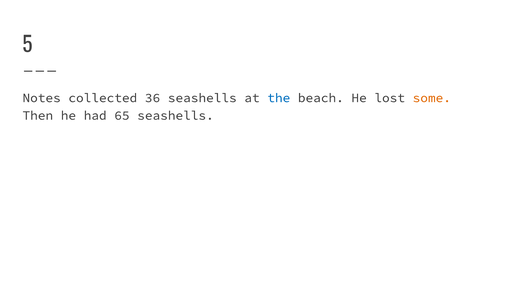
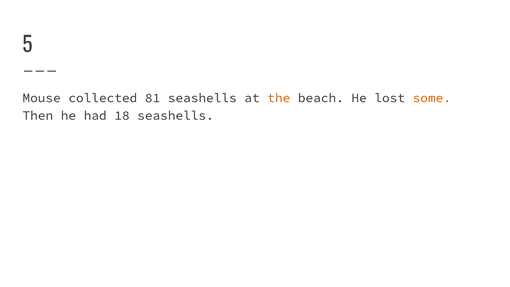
Notes: Notes -> Mouse
36: 36 -> 81
the colour: blue -> orange
65: 65 -> 18
